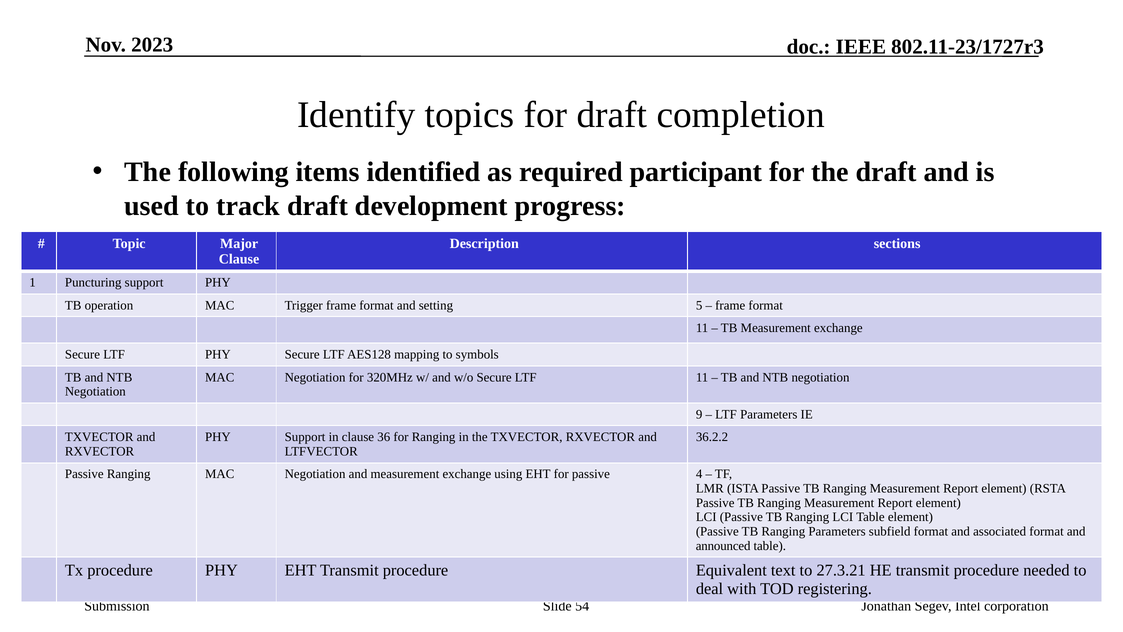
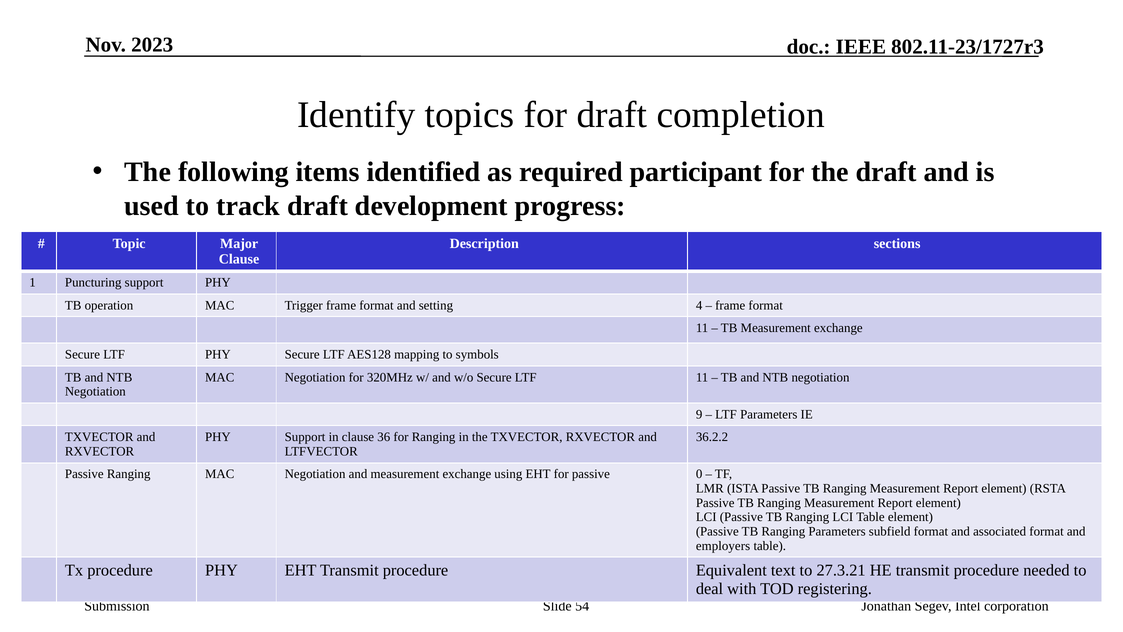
5: 5 -> 4
4: 4 -> 0
announced: announced -> employers
